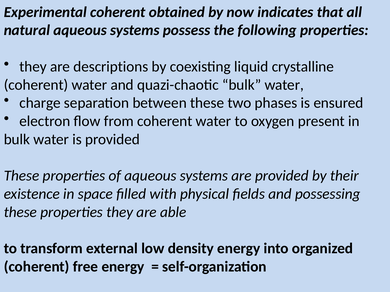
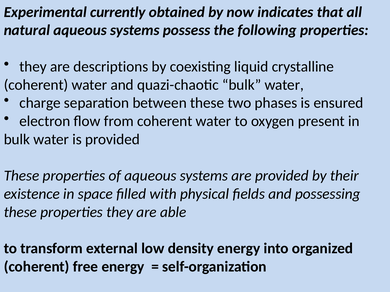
Experimental coherent: coherent -> currently
